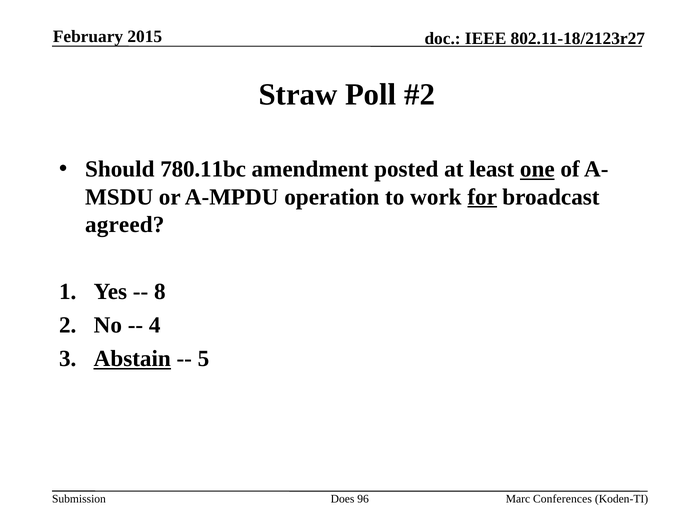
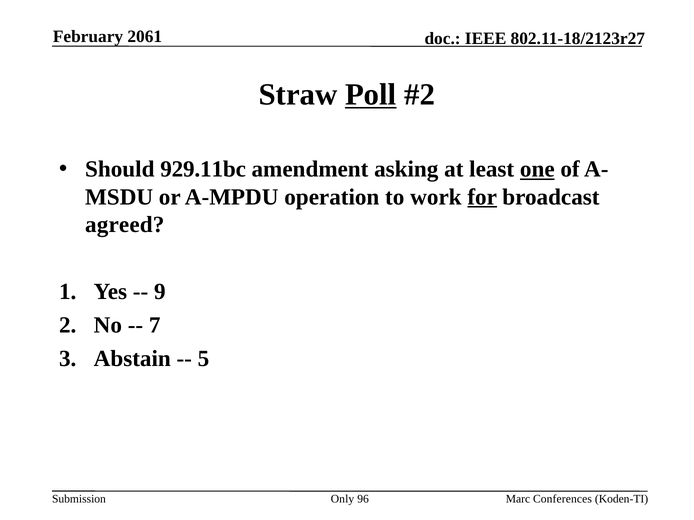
2015: 2015 -> 2061
Poll underline: none -> present
780.11bc: 780.11bc -> 929.11bc
posted: posted -> asking
8: 8 -> 9
4: 4 -> 7
Abstain underline: present -> none
Does: Does -> Only
